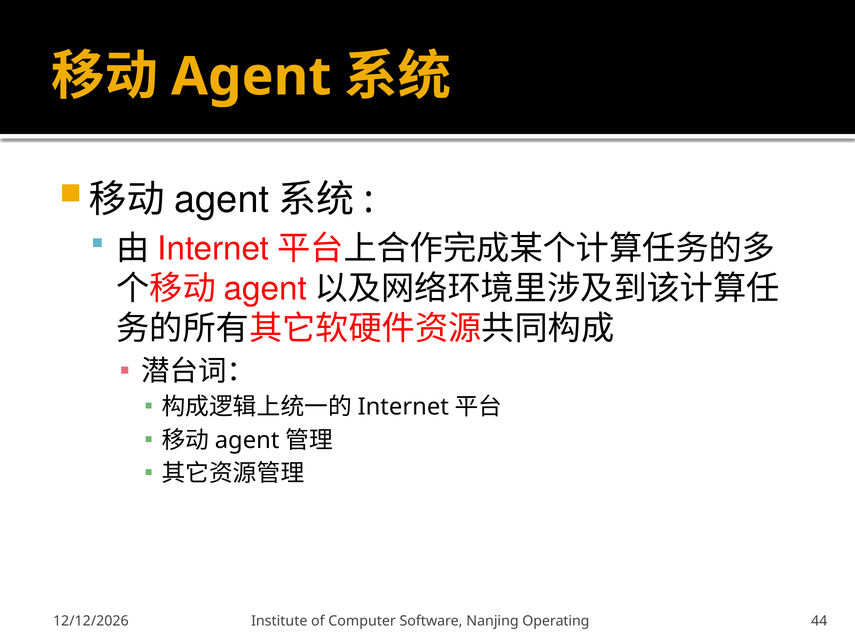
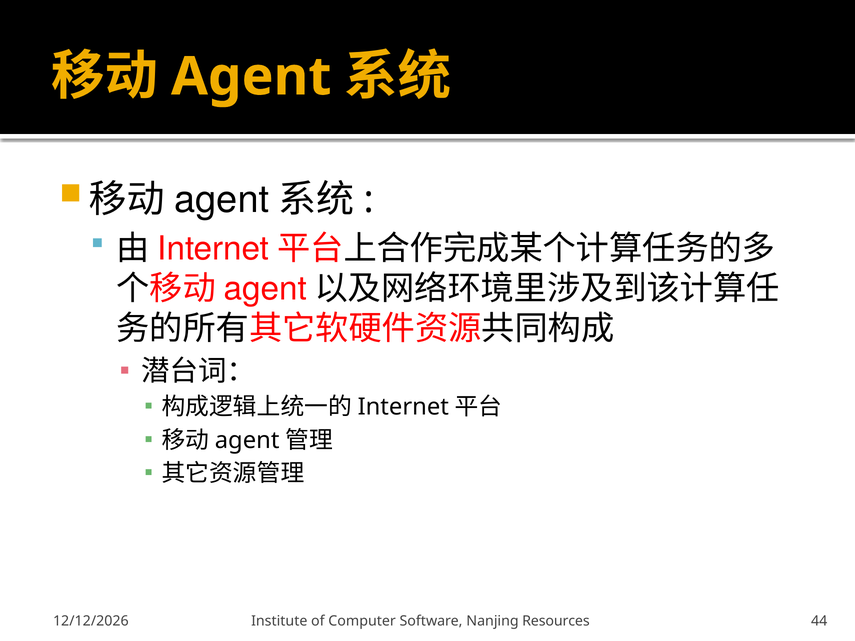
Operating: Operating -> Resources
